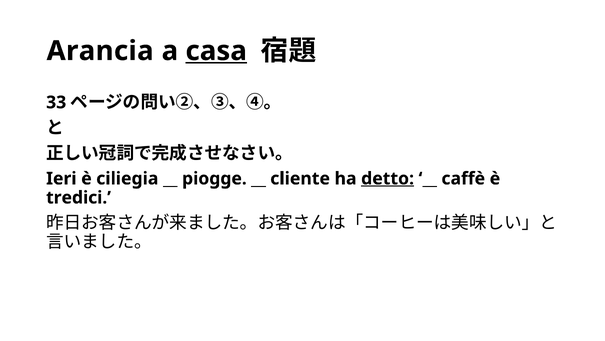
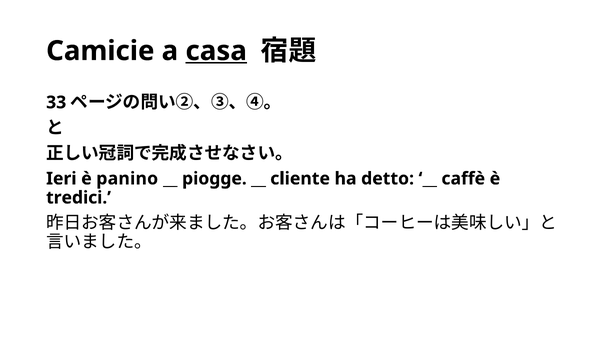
Arancia: Arancia -> Camicie
ciliegia: ciliegia -> panino
detto underline: present -> none
